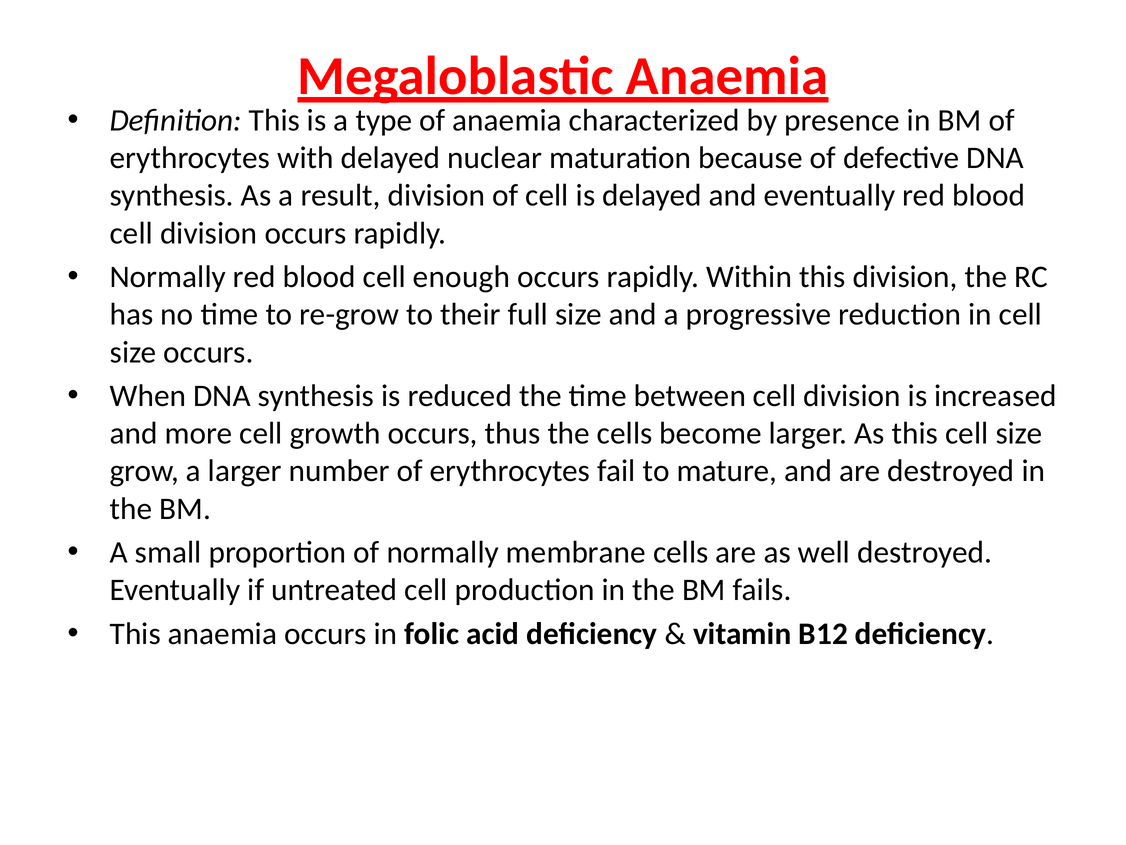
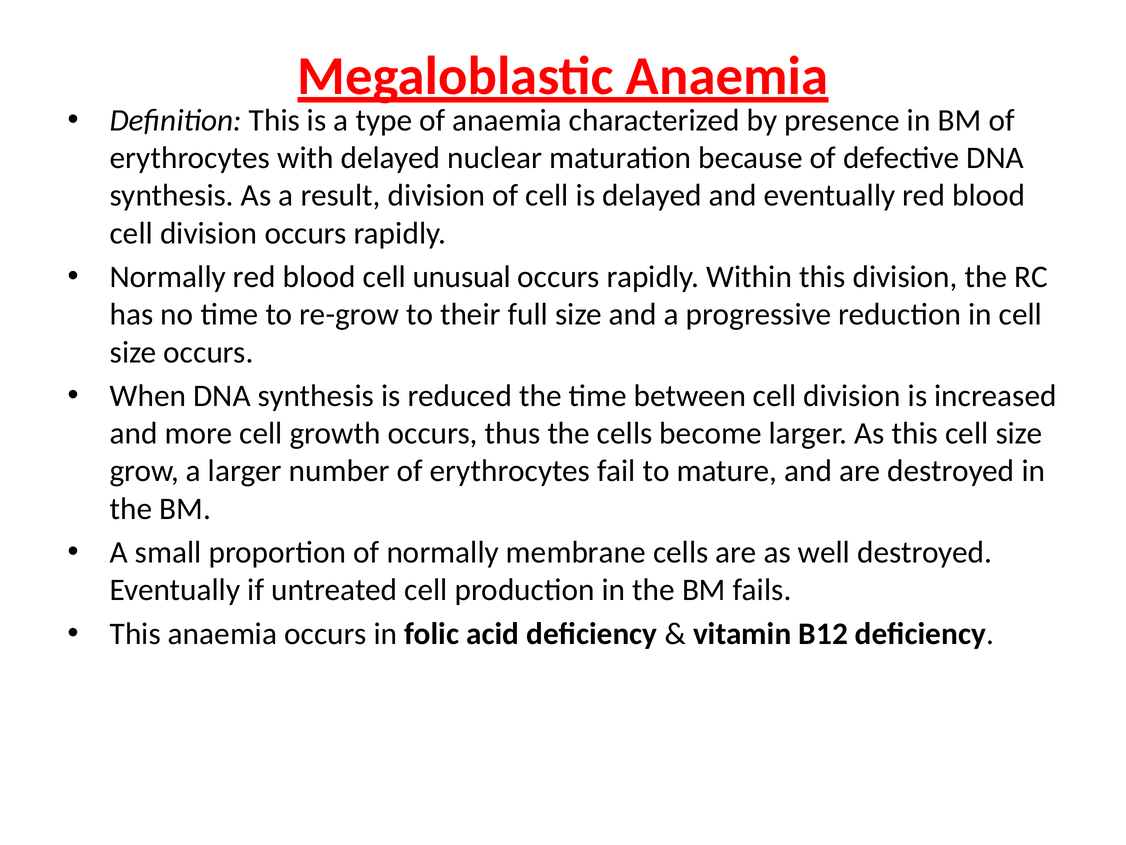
enough: enough -> unusual
